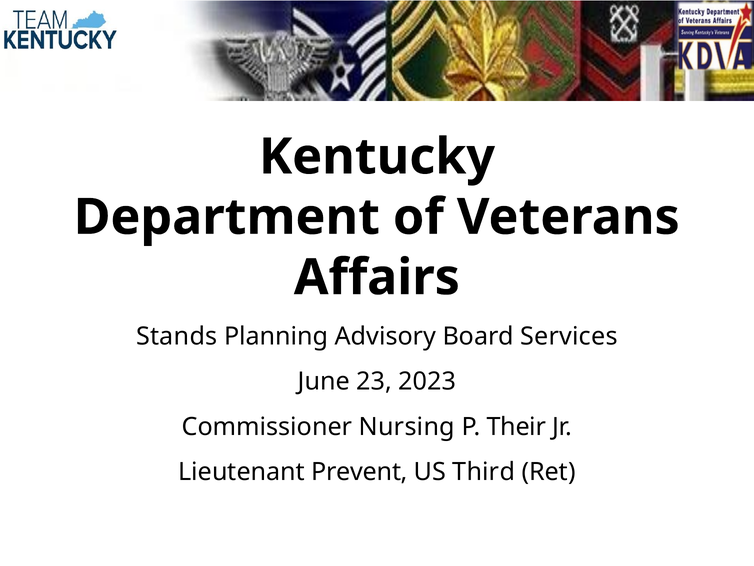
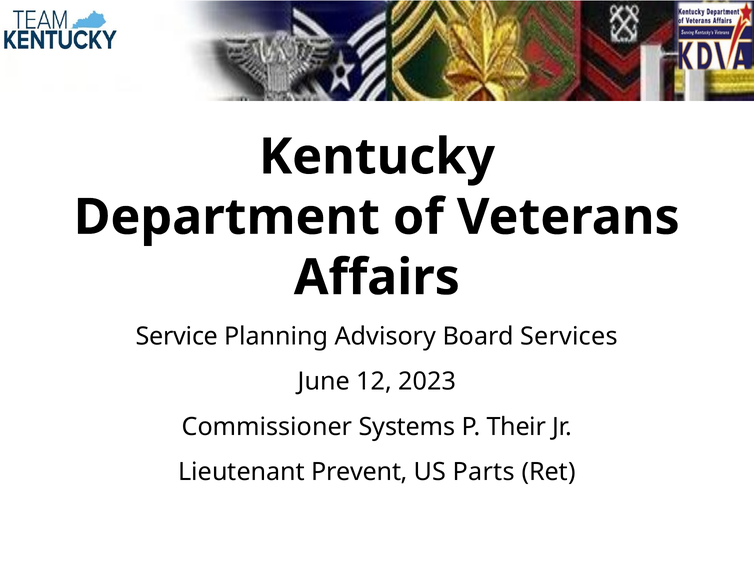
Stands: Stands -> Service
23: 23 -> 12
Nursing: Nursing -> Systems
Third: Third -> Parts
